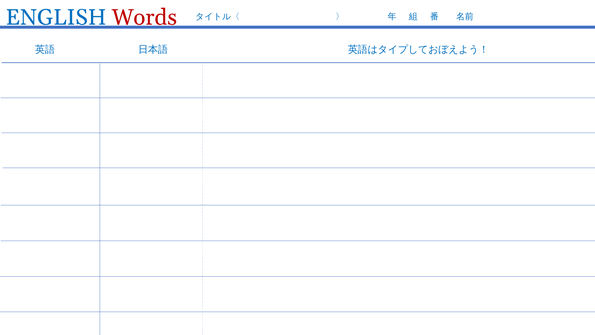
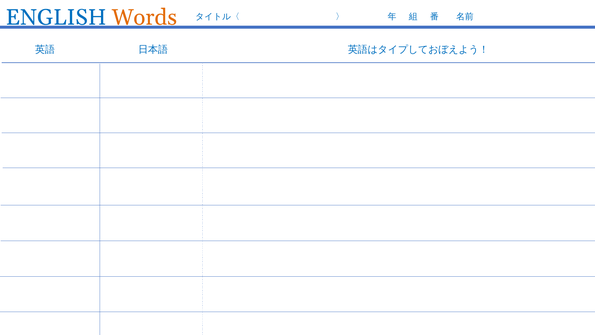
Words colour: red -> orange
